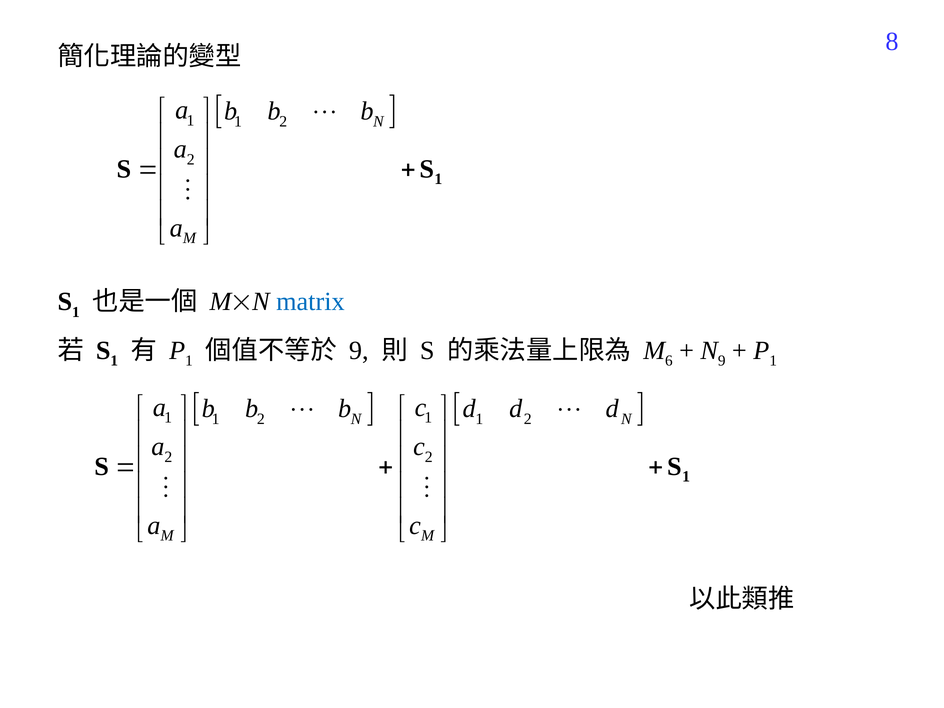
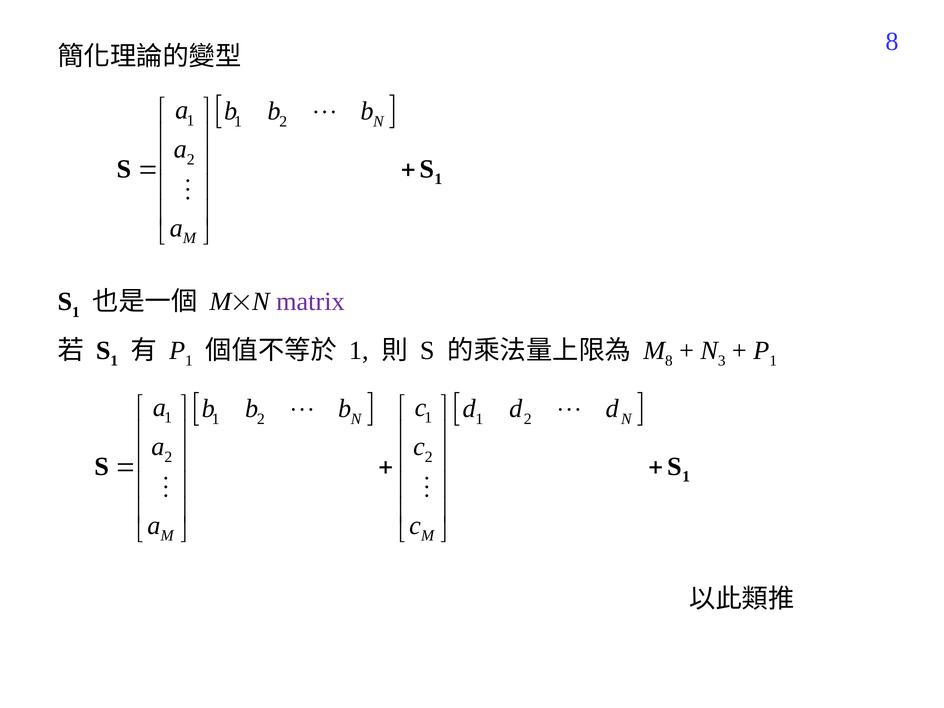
matrix colour: blue -> purple
9 at (359, 351): 9 -> 1
6 at (669, 361): 6 -> 8
9 at (722, 361): 9 -> 3
